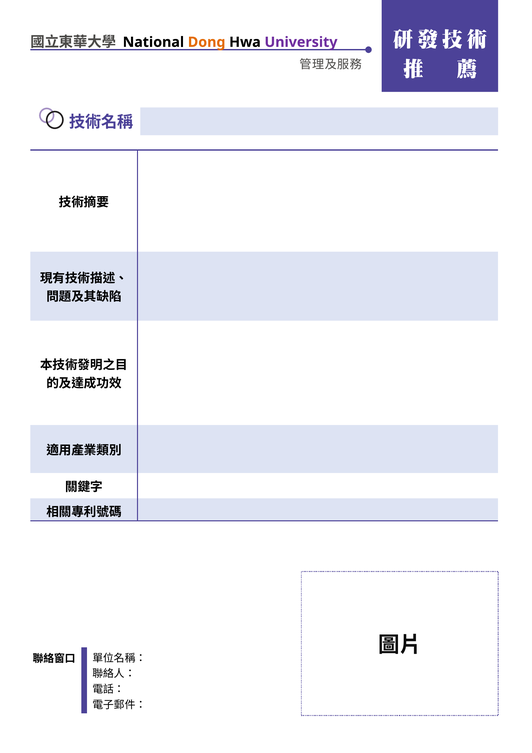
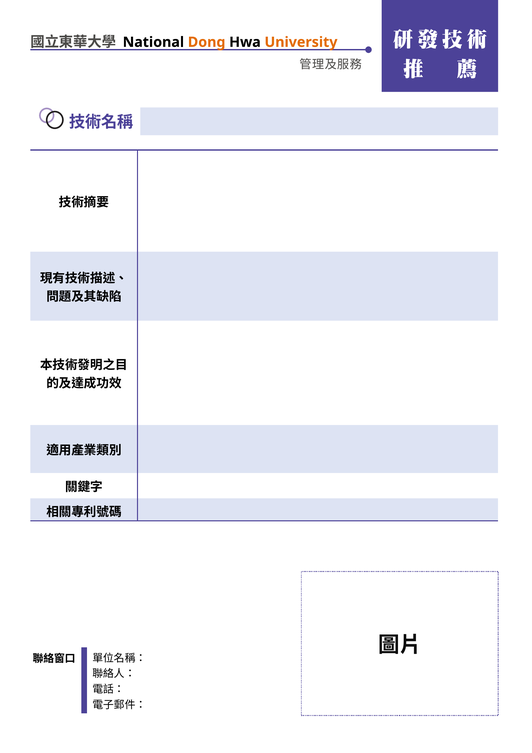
University colour: purple -> orange
